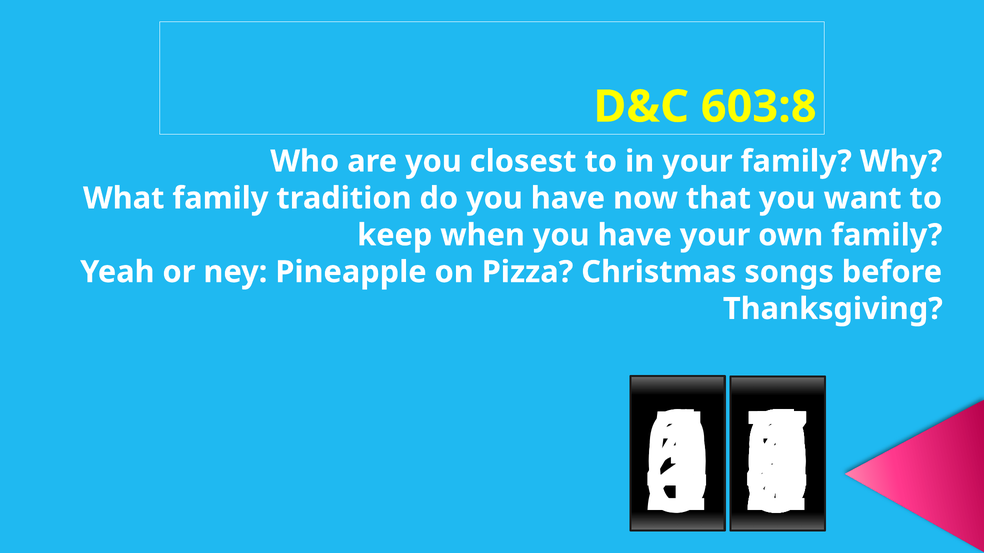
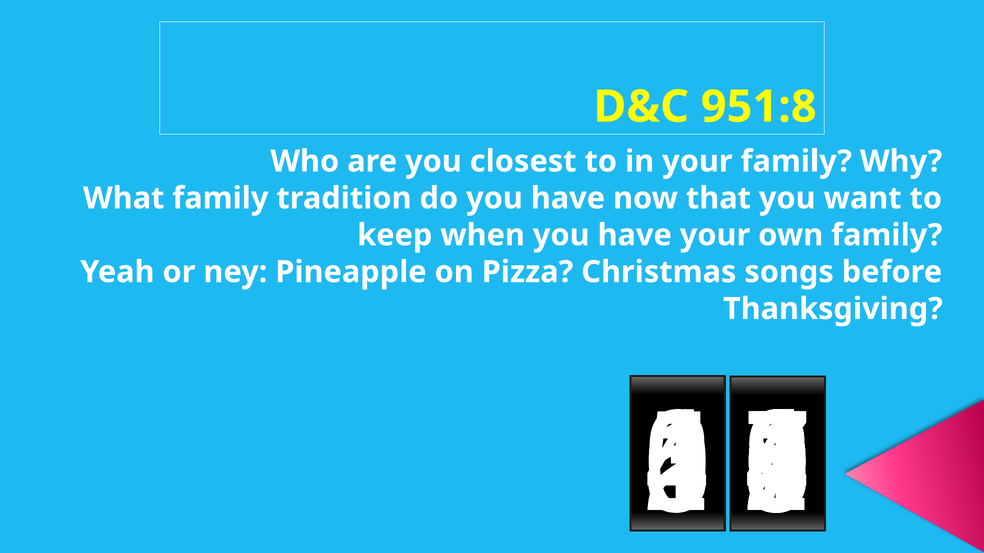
603:8: 603:8 -> 951:8
